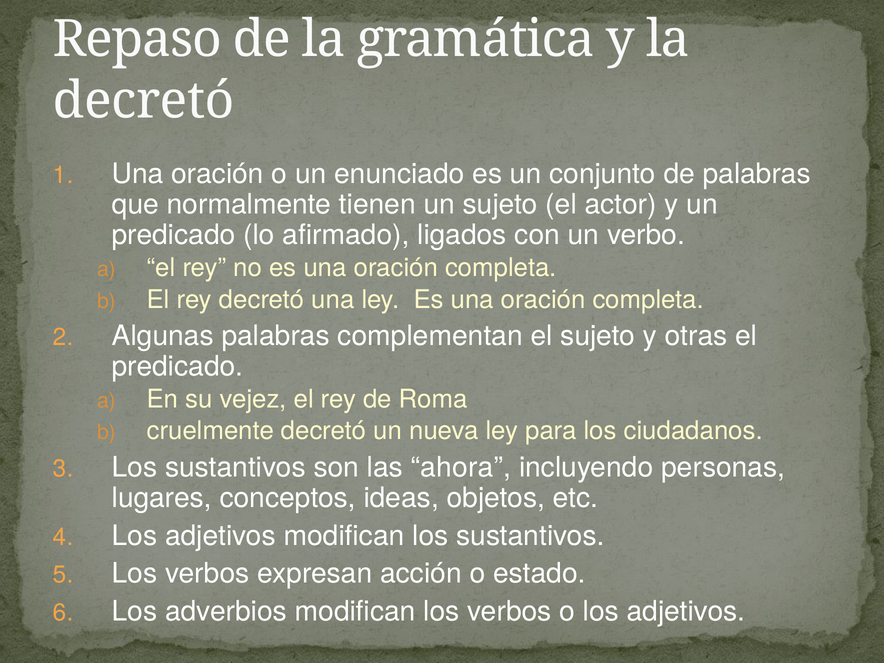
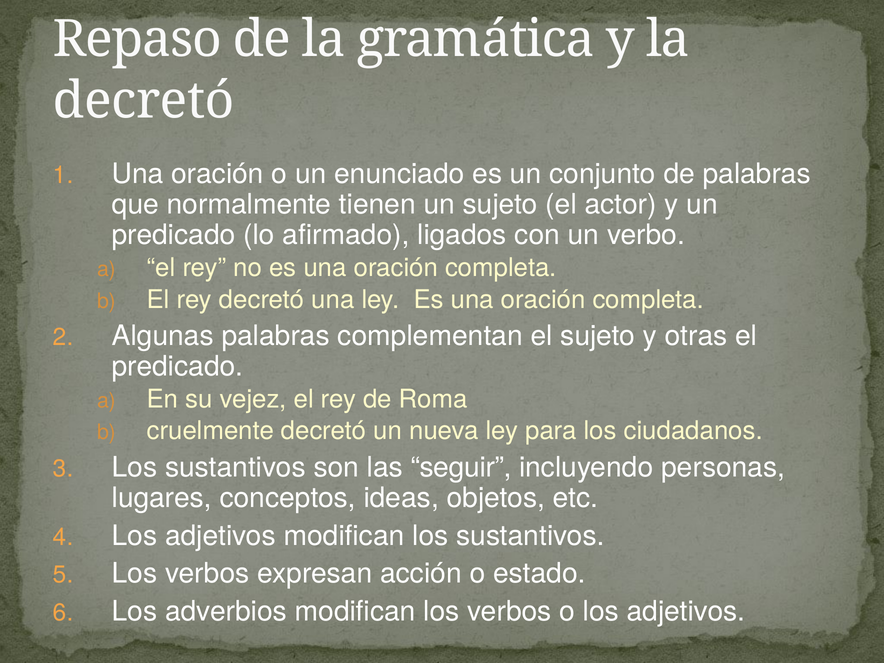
ahora: ahora -> seguir
